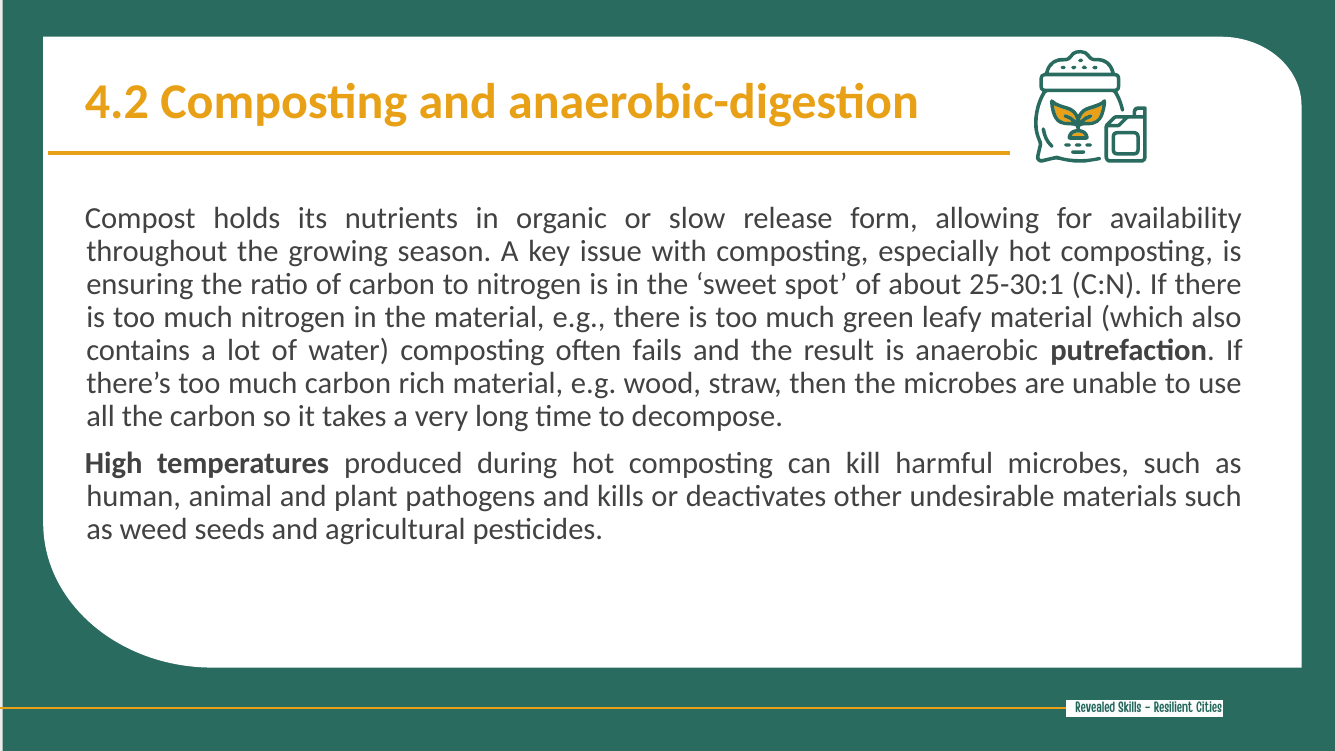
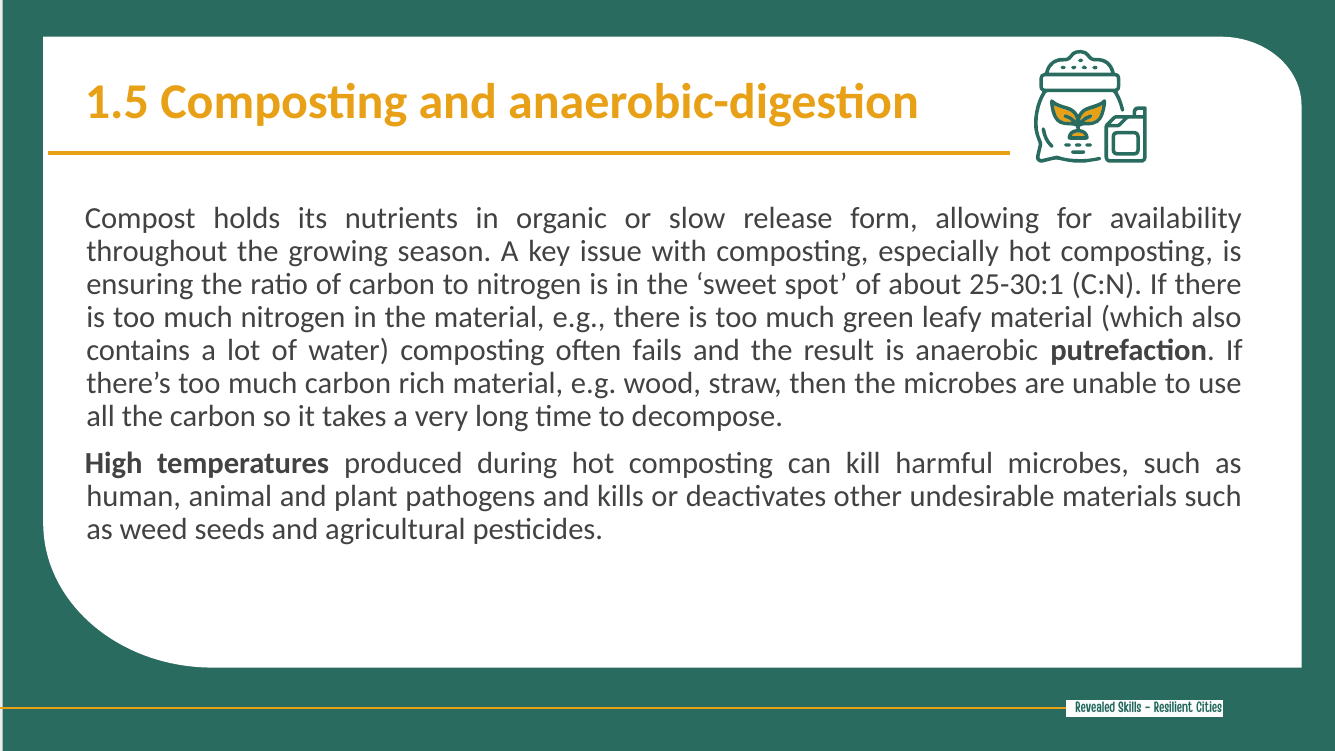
4.2: 4.2 -> 1.5
